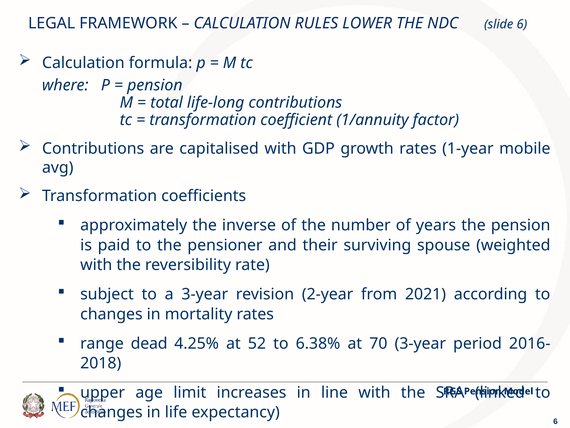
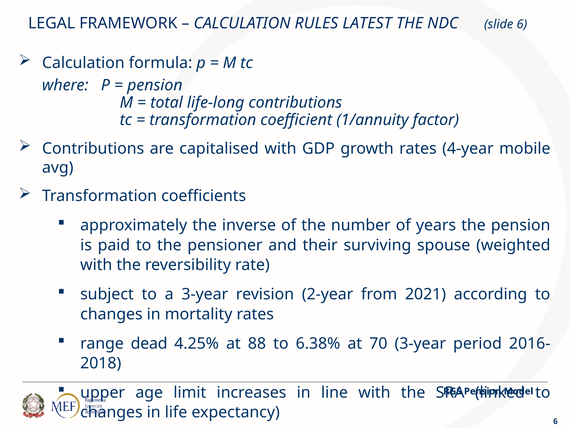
LOWER: LOWER -> LATEST
1-year: 1-year -> 4-year
52: 52 -> 88
